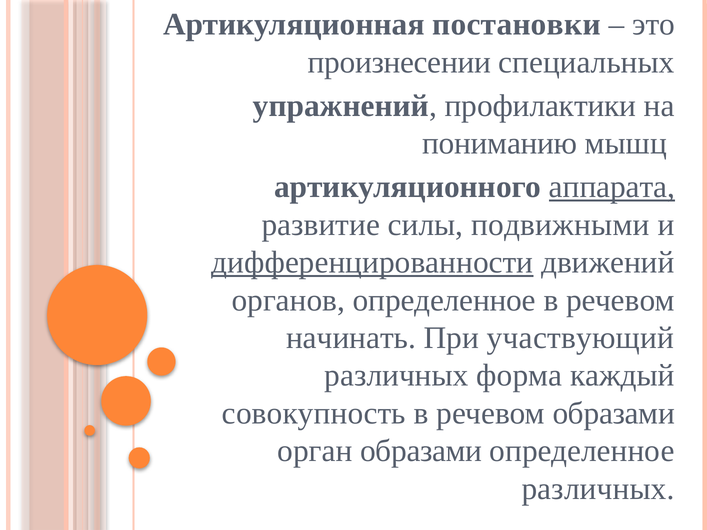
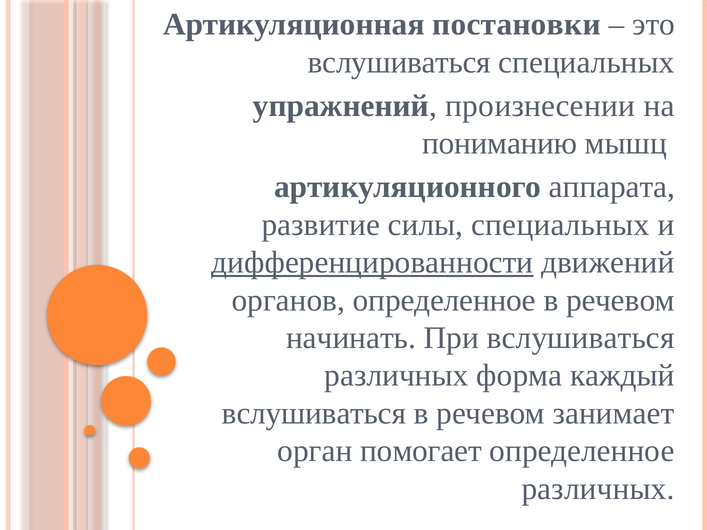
произнесении at (399, 62): произнесении -> вслушиваться
профилактики: профилактики -> произнесении
аппарата underline: present -> none
силы подвижными: подвижными -> специальных
При участвующий: участвующий -> вслушиваться
совокупность at (314, 413): совокупность -> вслушиваться
речевом образами: образами -> занимает
орган образами: образами -> помогает
